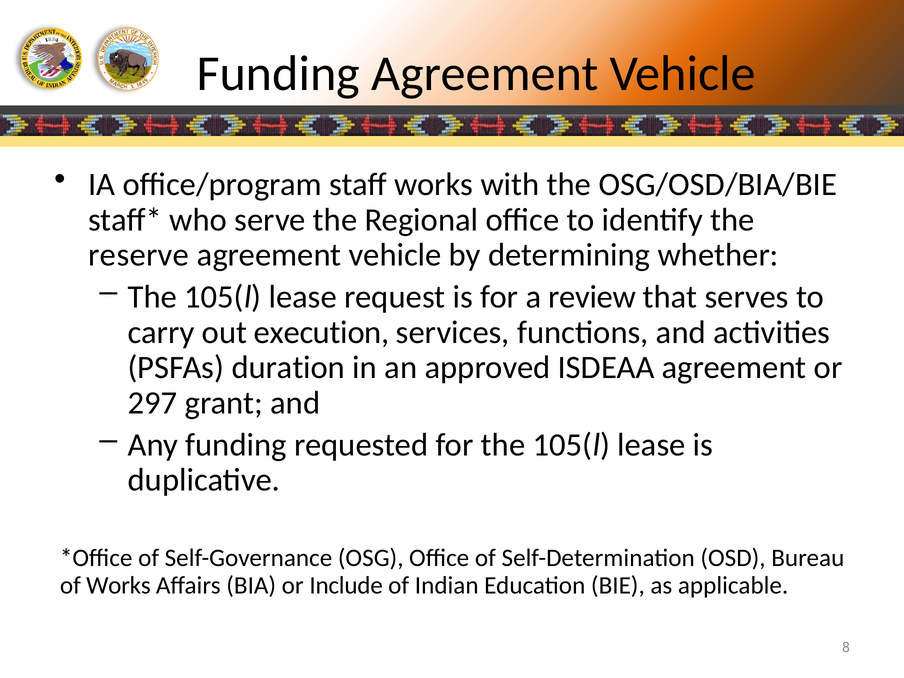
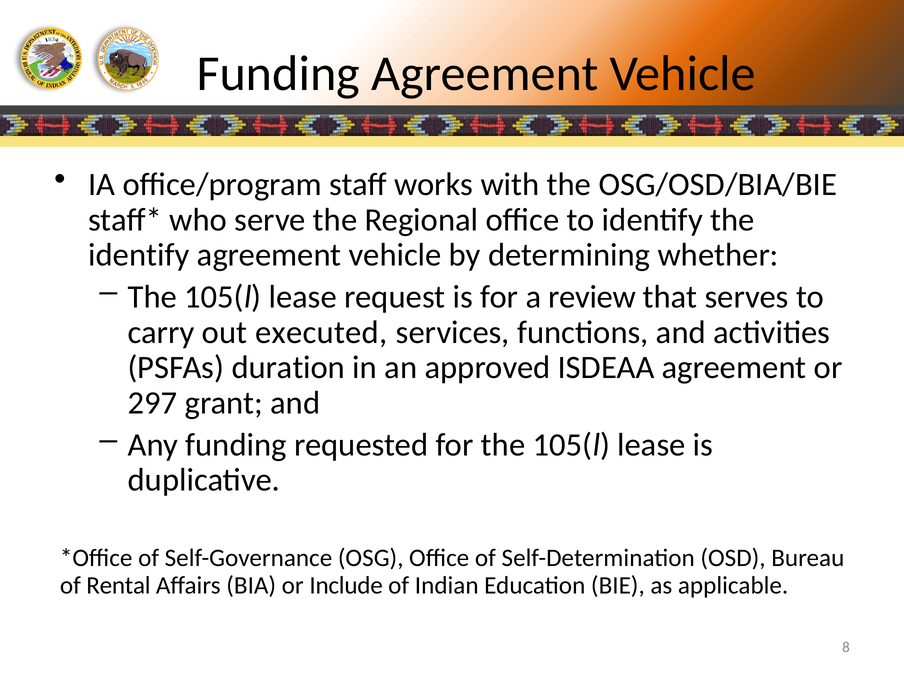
reserve at (139, 255): reserve -> identify
execution: execution -> executed
of Works: Works -> Rental
